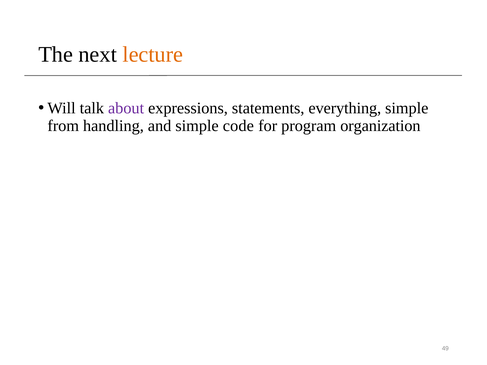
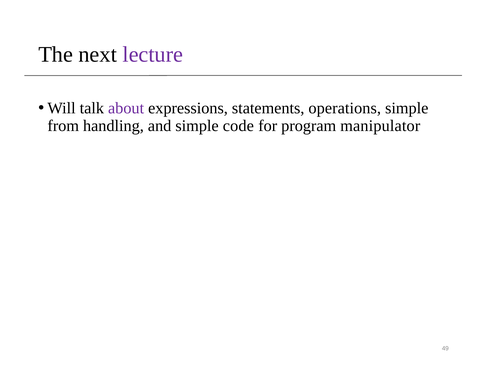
lecture colour: orange -> purple
everything: everything -> operations
organization: organization -> manipulator
